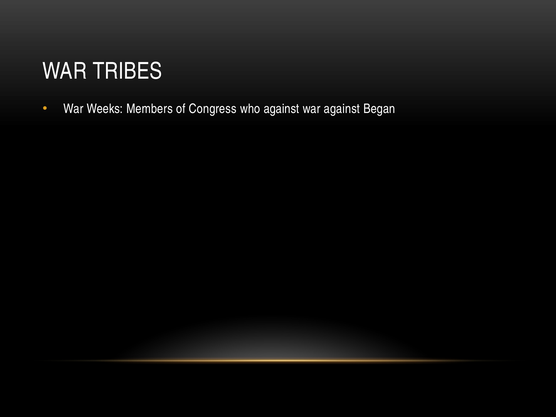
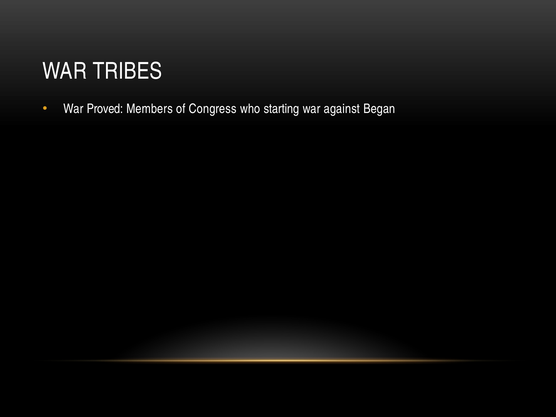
Weeks: Weeks -> Proved
who against: against -> starting
